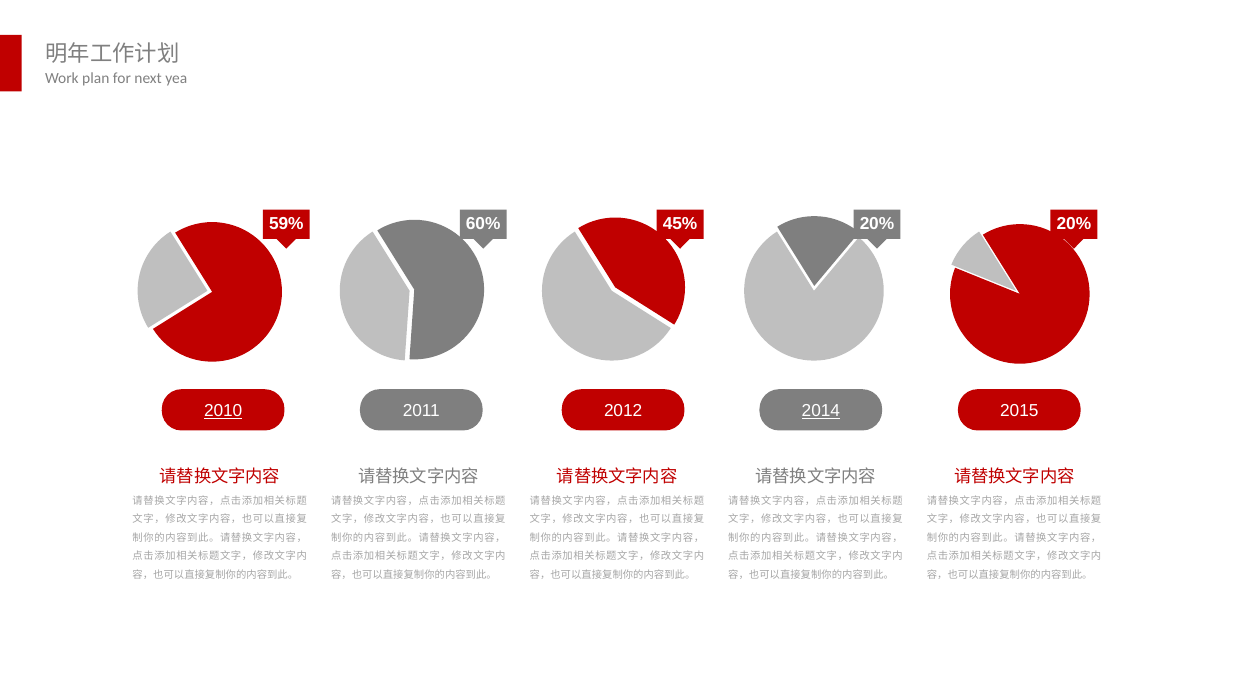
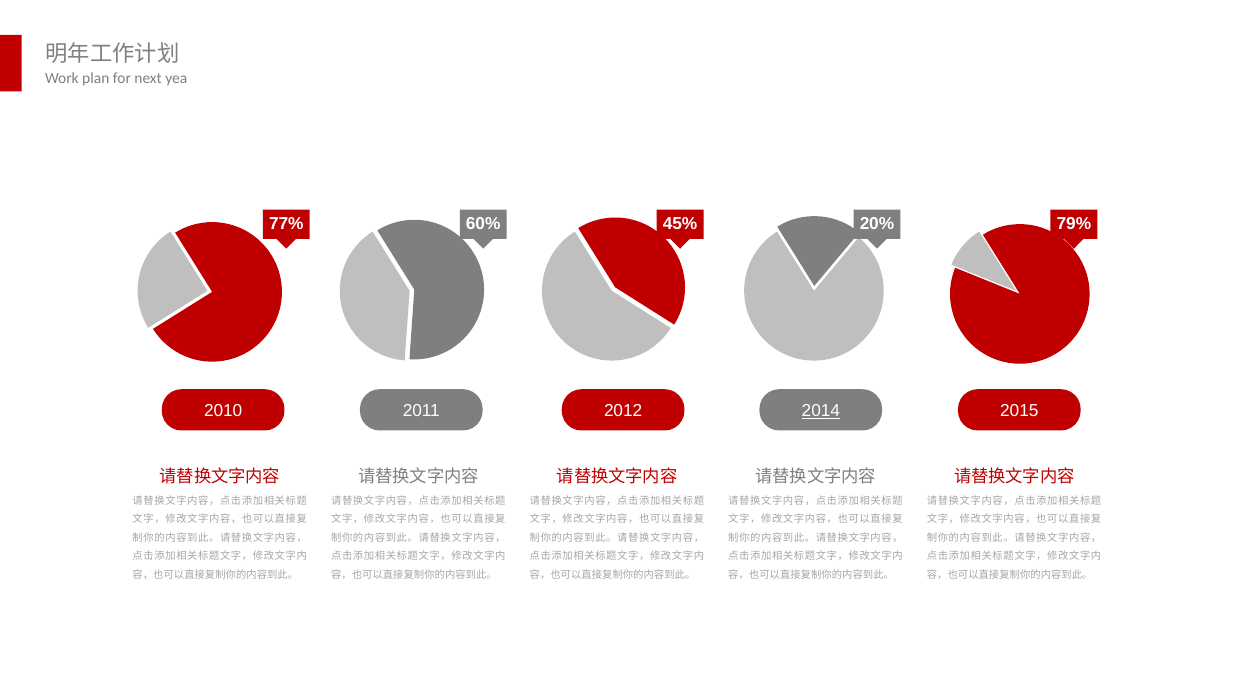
59%: 59% -> 77%
45% 20%: 20% -> 79%
2010 underline: present -> none
